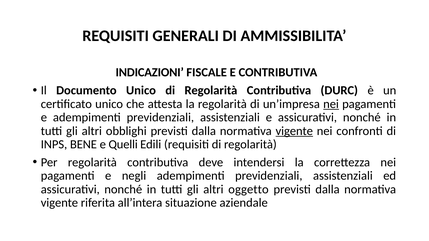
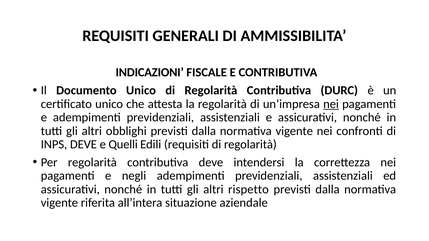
vigente at (294, 131) underline: present -> none
INPS BENE: BENE -> DEVE
oggetto: oggetto -> rispetto
